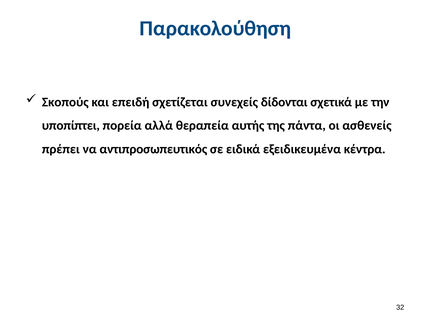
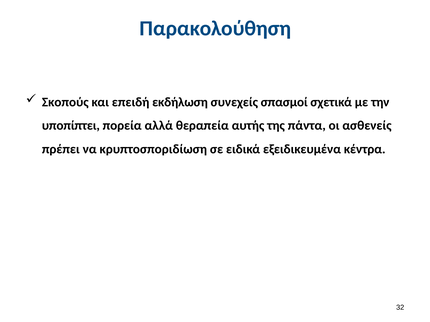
σχετίζεται: σχετίζεται -> εκδήλωση
δίδονται: δίδονται -> σπασμοί
αντιπροσωπευτικός: αντιπροσωπευτικός -> κρυπτοσποριδίωση
